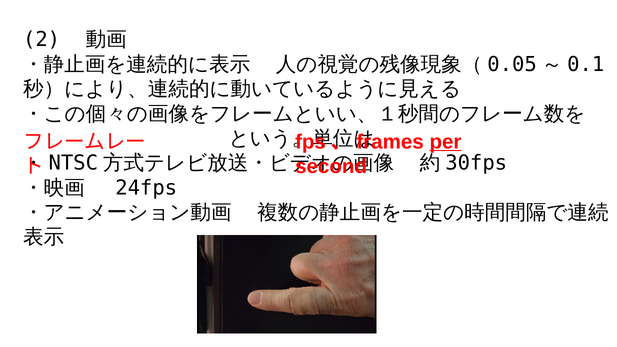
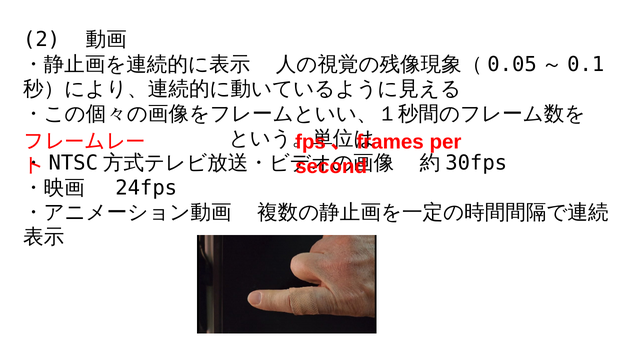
per underline: present -> none
